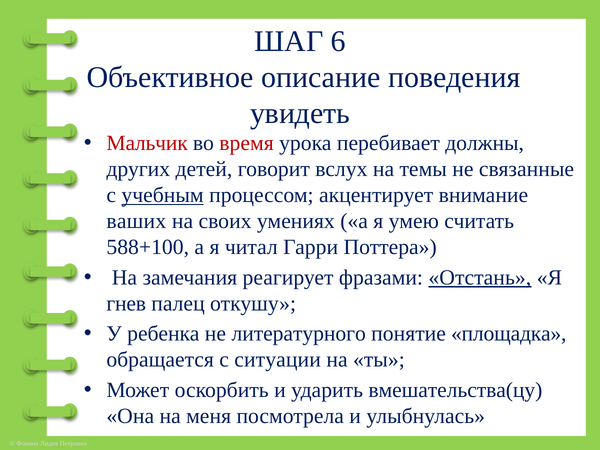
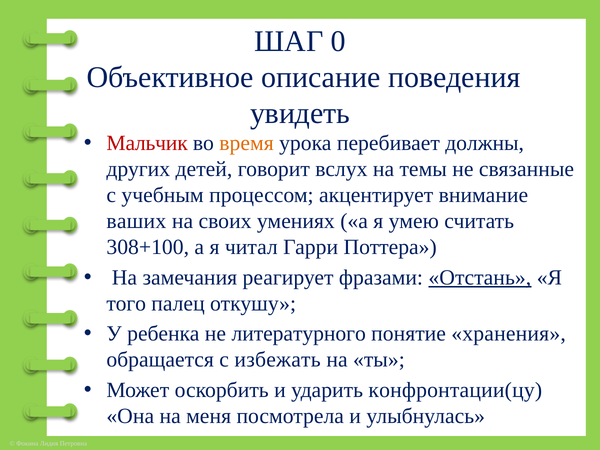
6: 6 -> 0
время colour: red -> orange
учебным underline: present -> none
588+100: 588+100 -> 308+100
гнев: гнев -> того
площадка: площадка -> хранения
ситуации: ситуации -> избежать
вмешательства(цу: вмешательства(цу -> конфронтации(цу
